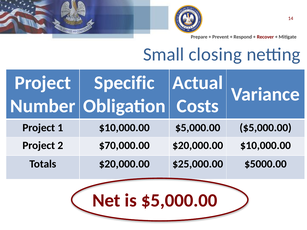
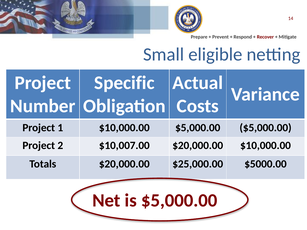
closing: closing -> eligible
$70,000.00: $70,000.00 -> $10,007.00
